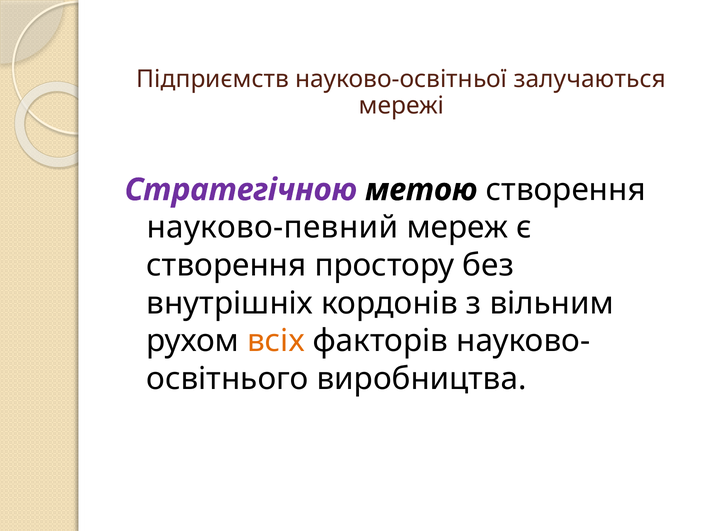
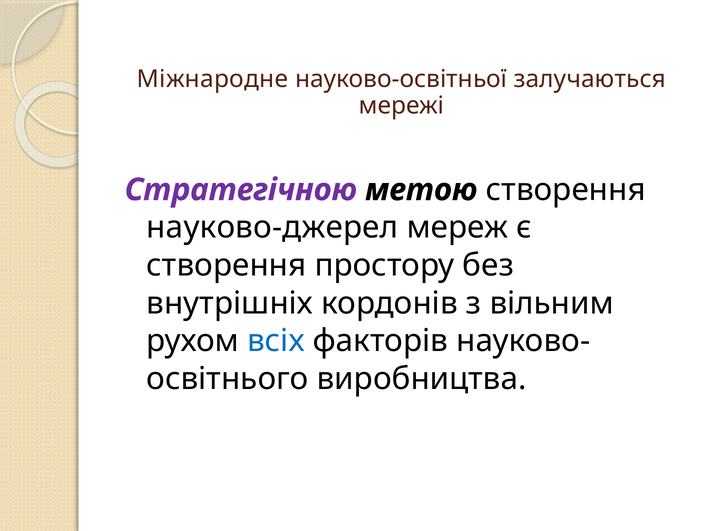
Підприємств: Підприємств -> Міжнародне
науково-певний: науково-певний -> науково-джерел
всіх colour: orange -> blue
